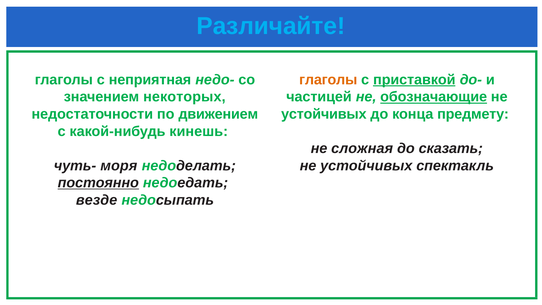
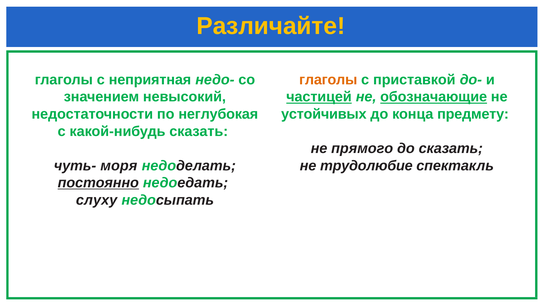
Различайте colour: light blue -> yellow
приставкой underline: present -> none
некоторых: некоторых -> невысокий
частицей underline: none -> present
движением: движением -> неглубокая
какой-нибудь кинешь: кинешь -> сказать
сложная: сложная -> прямого
устойчивых at (366, 166): устойчивых -> трудолюбие
везде: везде -> слуху
